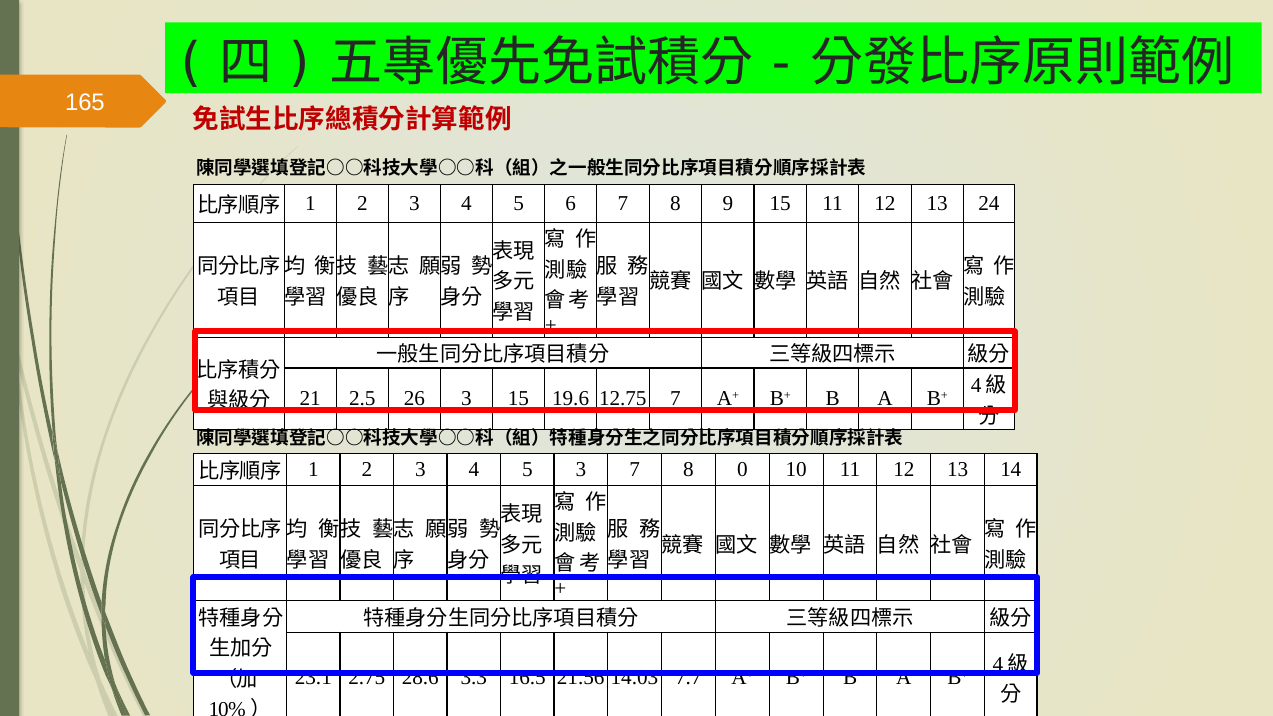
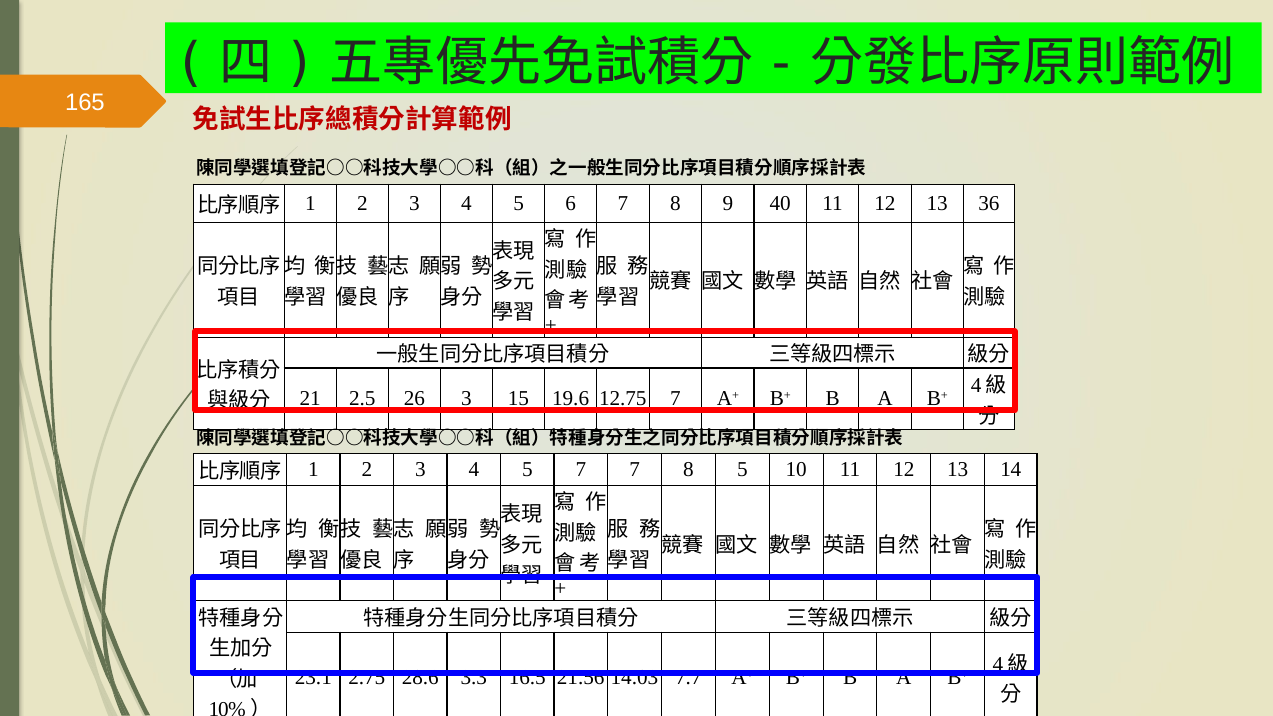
9 15: 15 -> 40
24: 24 -> 36
5 3: 3 -> 7
8 0: 0 -> 5
